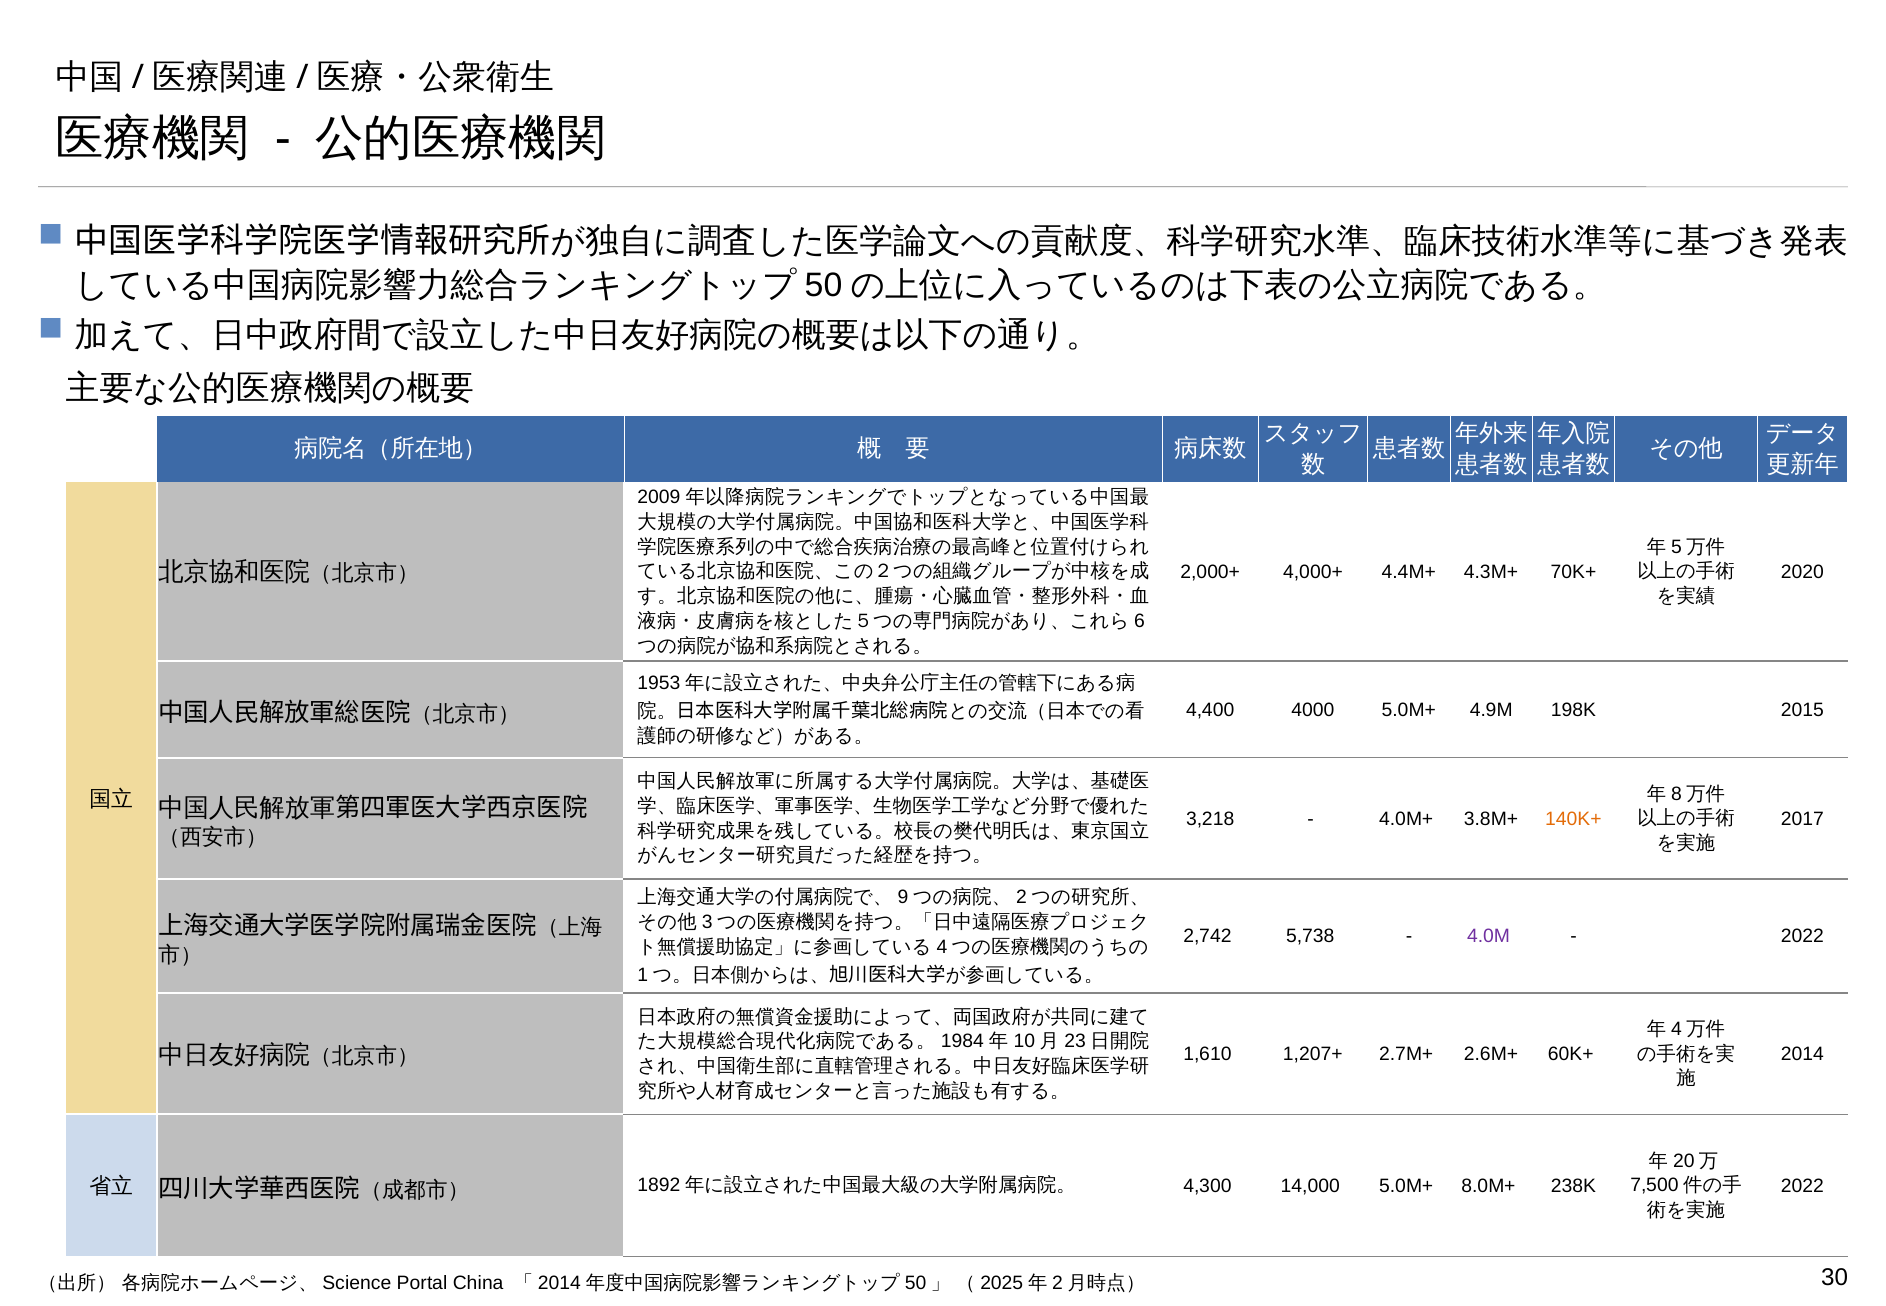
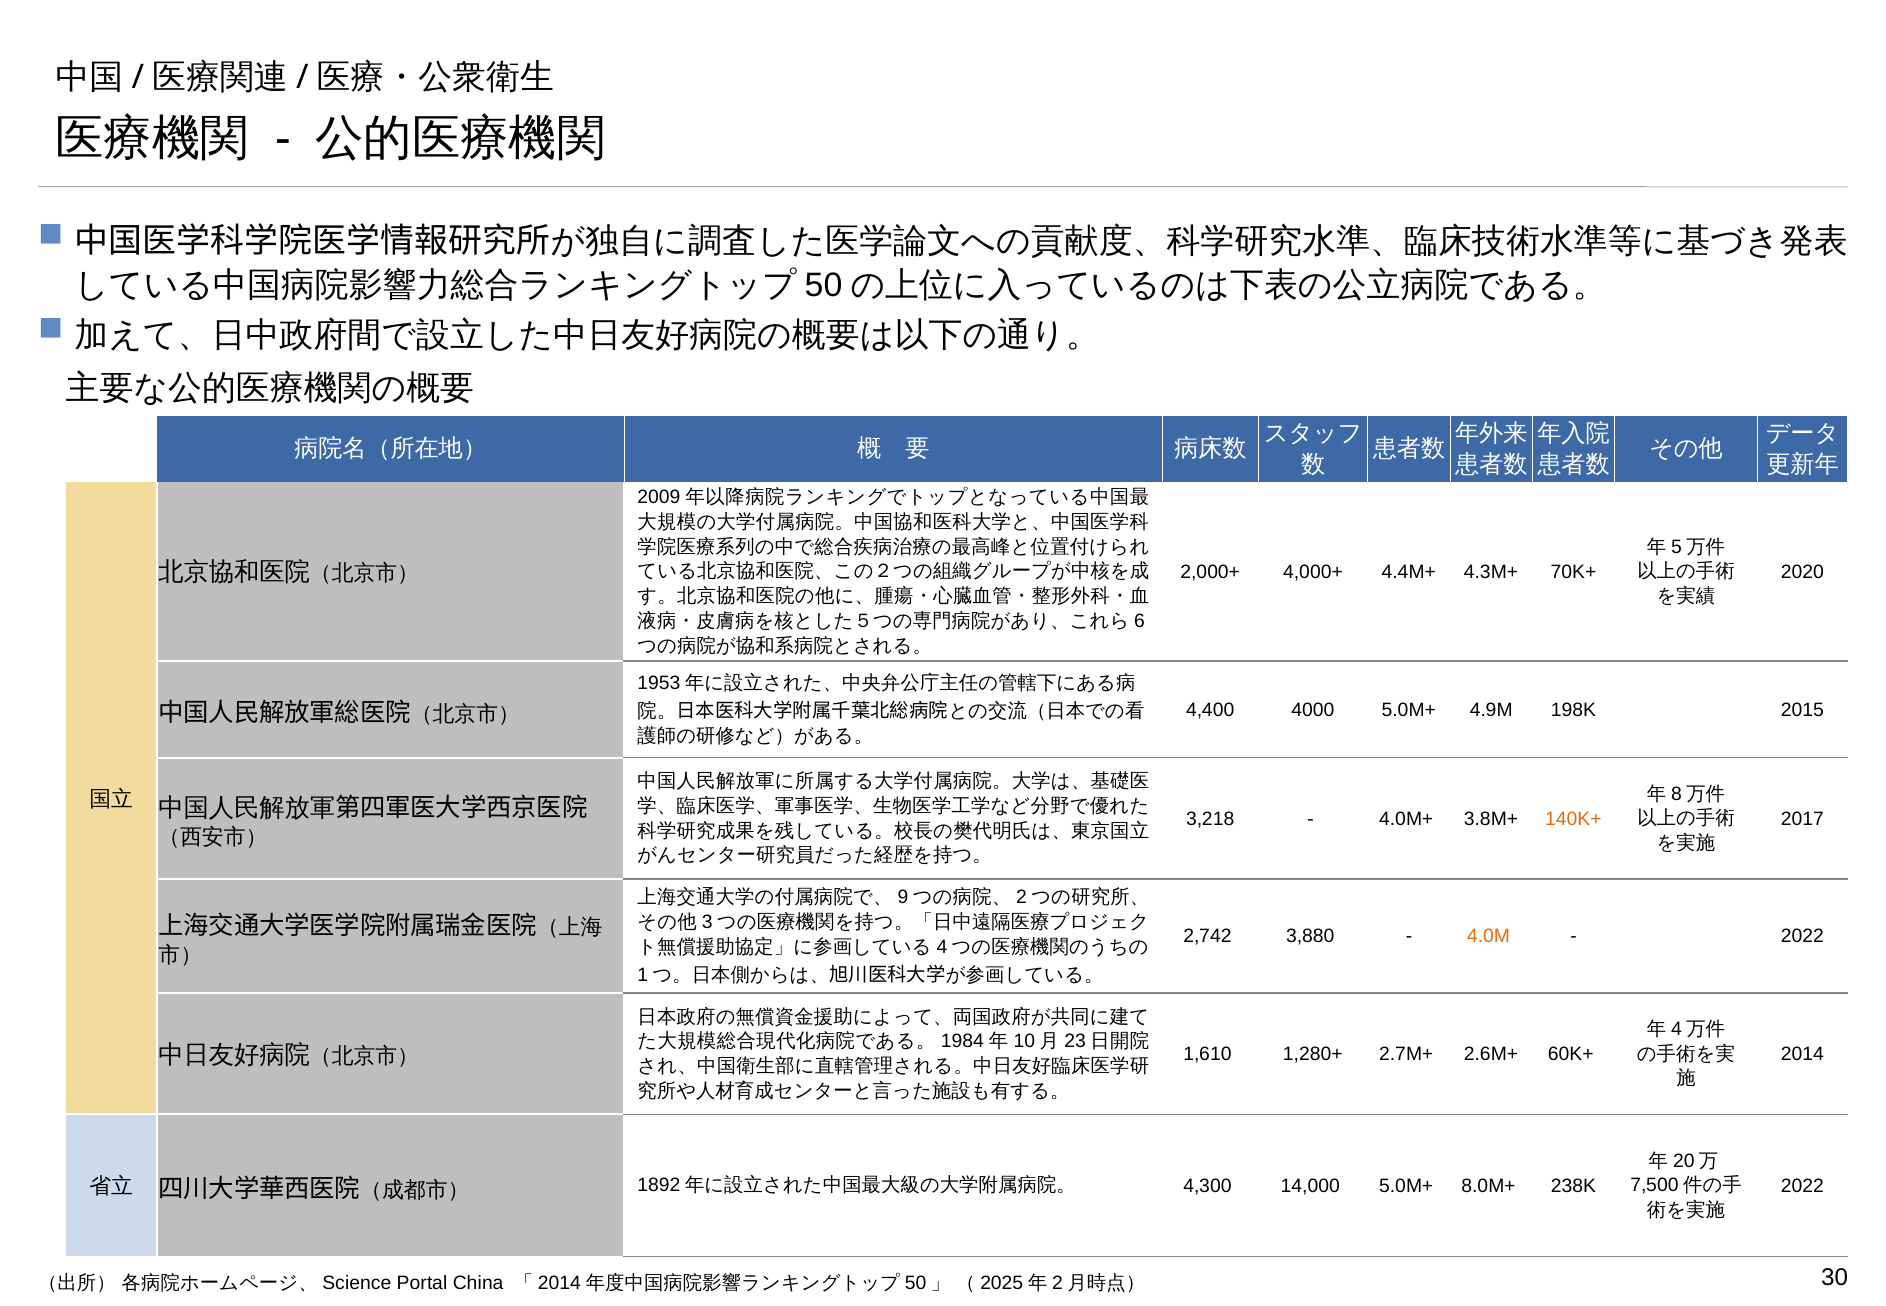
5,738: 5,738 -> 3,880
4.0M colour: purple -> orange
1,207+: 1,207+ -> 1,280+
